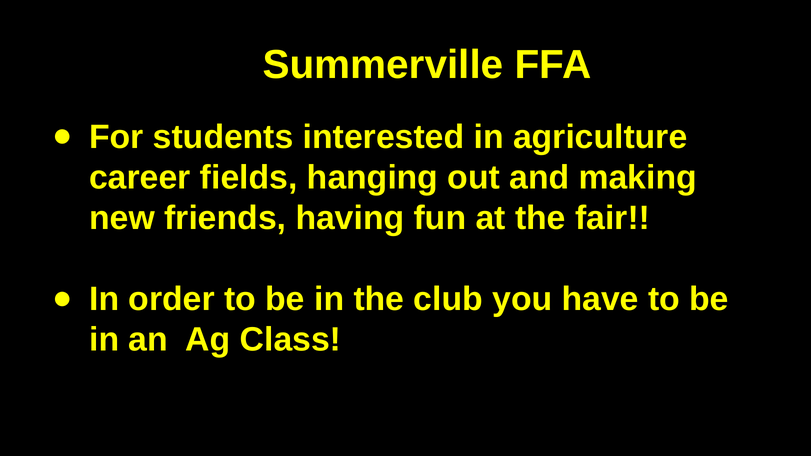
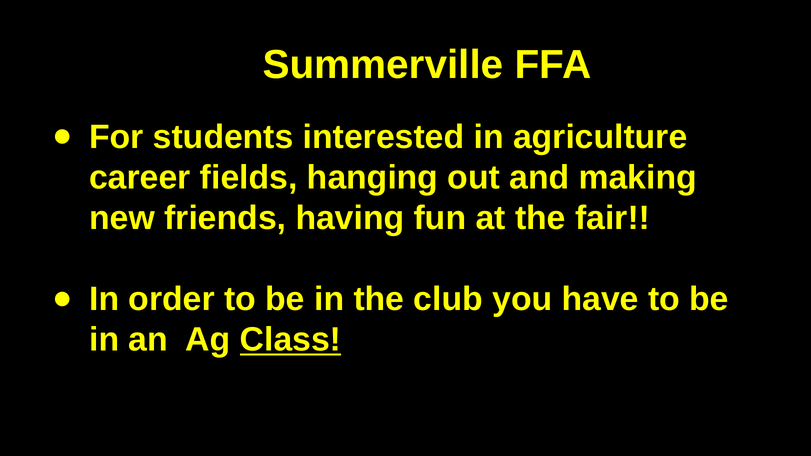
Class underline: none -> present
